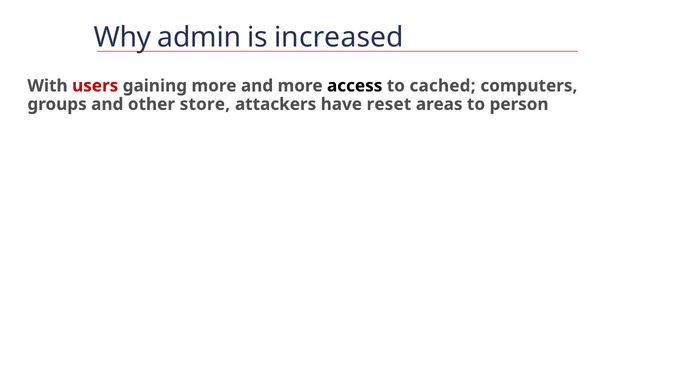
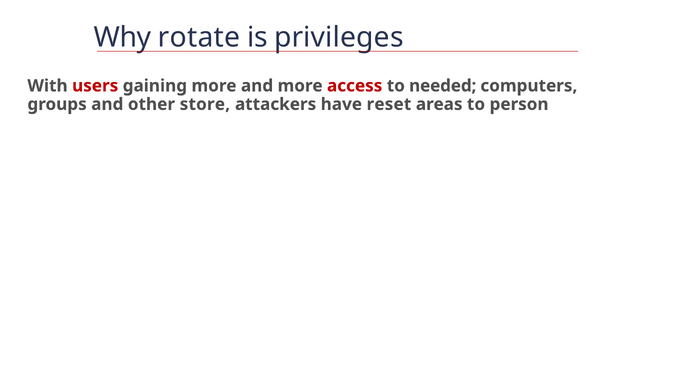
admin: admin -> rotate
increased: increased -> privileges
access colour: black -> red
cached: cached -> needed
